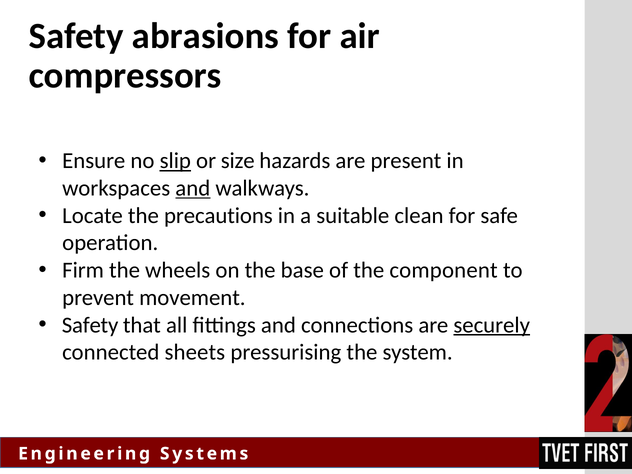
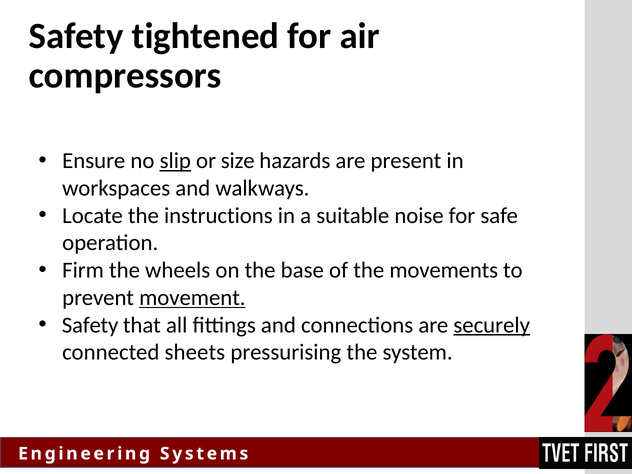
abrasions: abrasions -> tightened
and at (193, 188) underline: present -> none
precautions: precautions -> instructions
clean: clean -> noise
component: component -> movements
movement underline: none -> present
